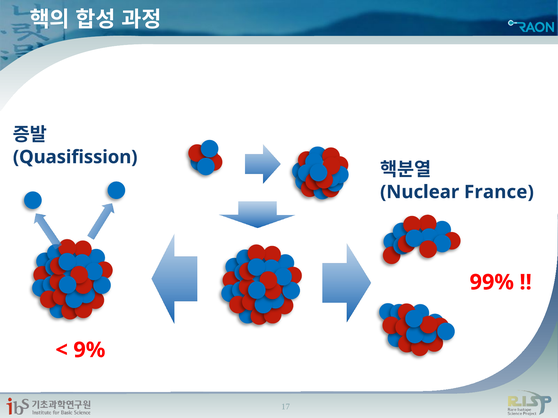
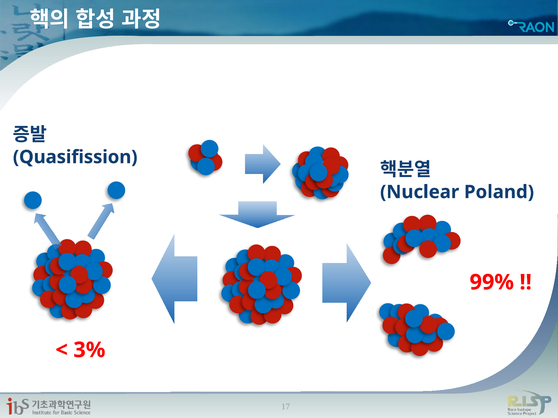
France: France -> Poland
9%: 9% -> 3%
